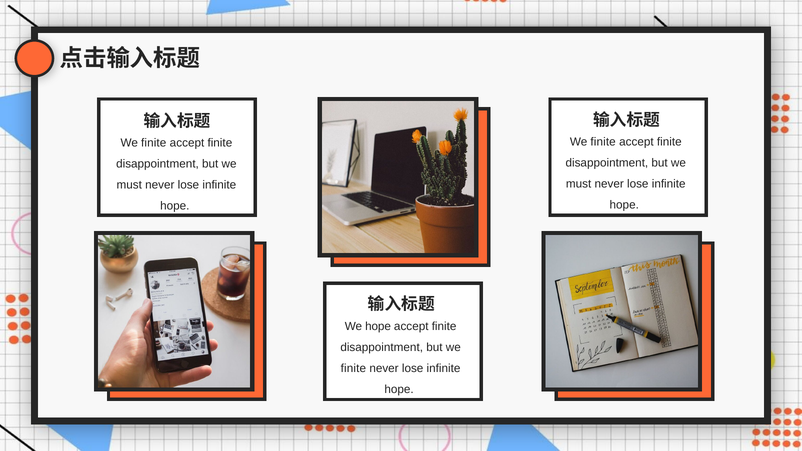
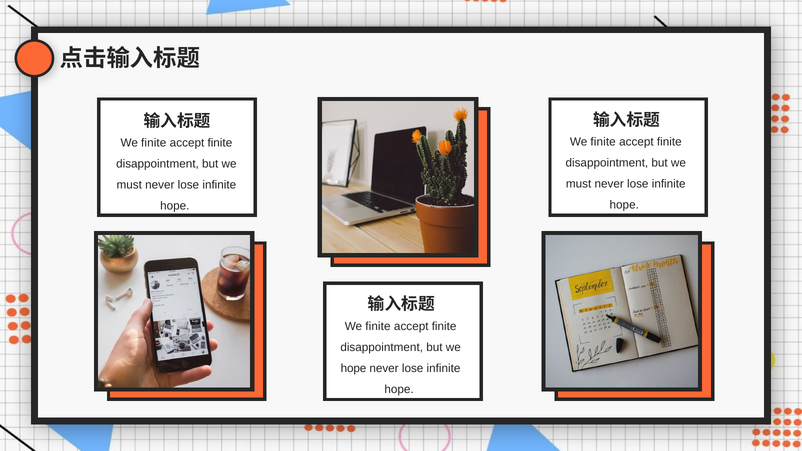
hope at (378, 326): hope -> finite
finite at (353, 368): finite -> hope
